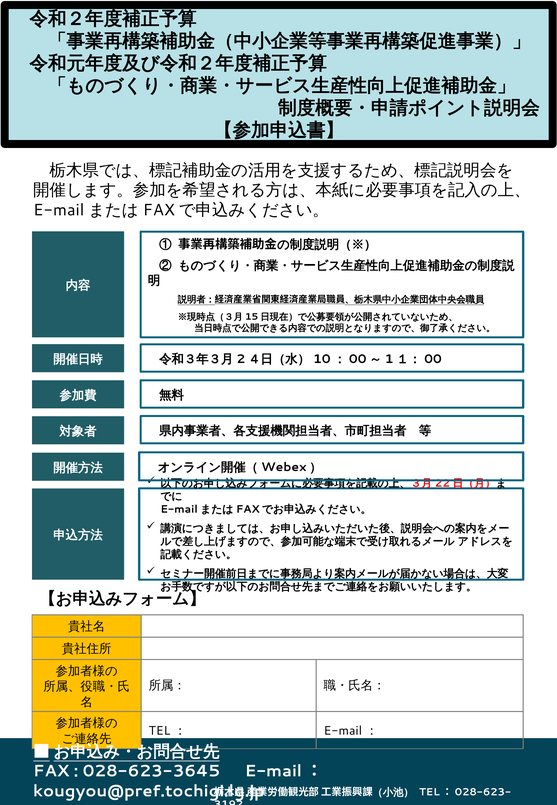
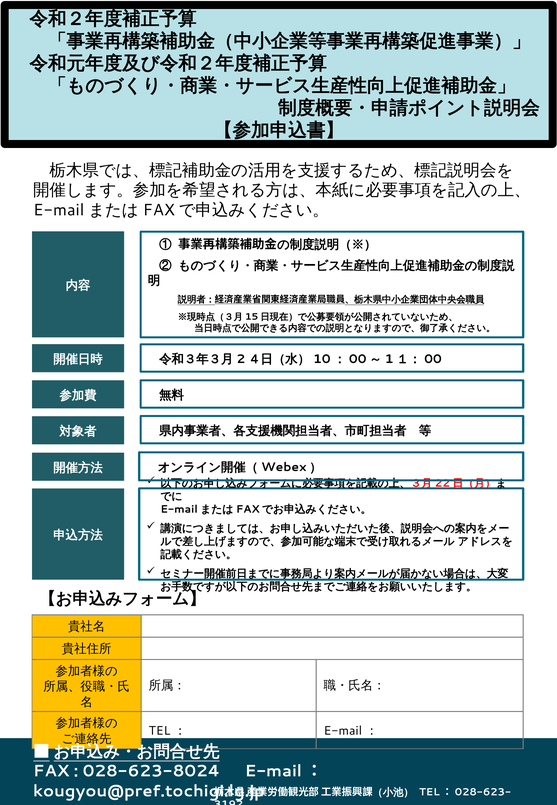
028-623-3645: 028-623-3645 -> 028-623-8024
